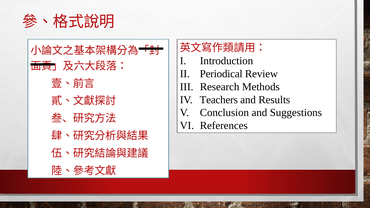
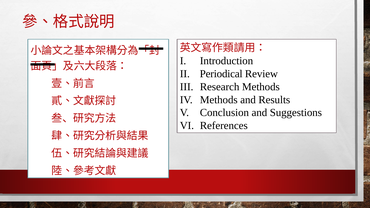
Teachers at (219, 100): Teachers -> Methods
